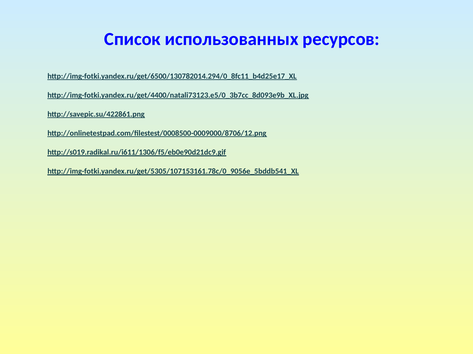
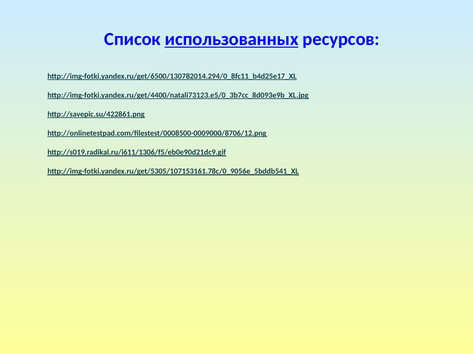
использованных underline: none -> present
